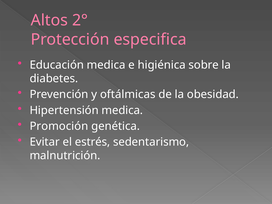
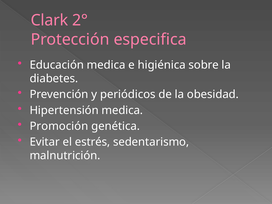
Altos: Altos -> Clark
oftálmicas: oftálmicas -> periódicos
